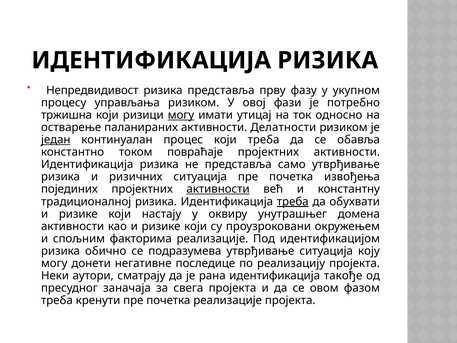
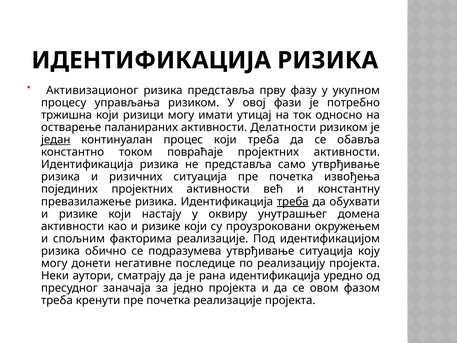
Непредвидивост: Непредвидивост -> Активизационог
могу at (181, 115) underline: present -> none
активности at (218, 189) underline: present -> none
традиционалној: традиционалној -> превазилажење
такође: такође -> уредно
свега: свега -> једно
